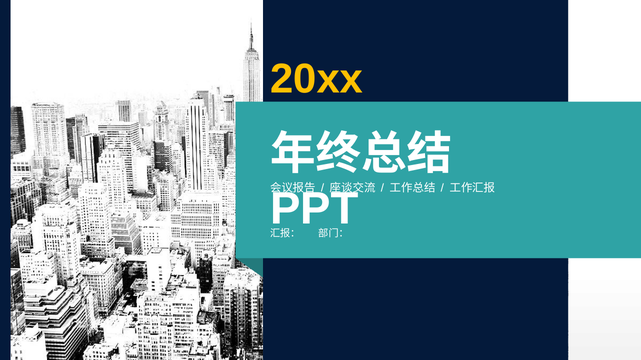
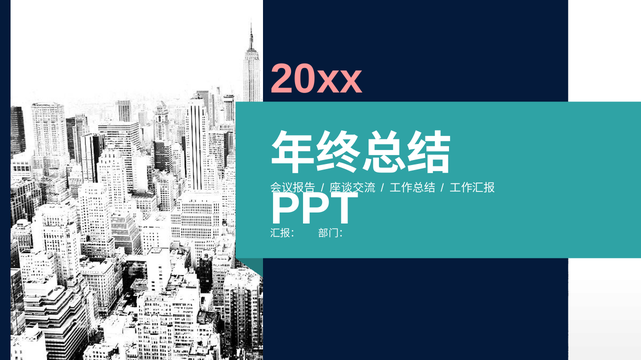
20xx colour: yellow -> pink
